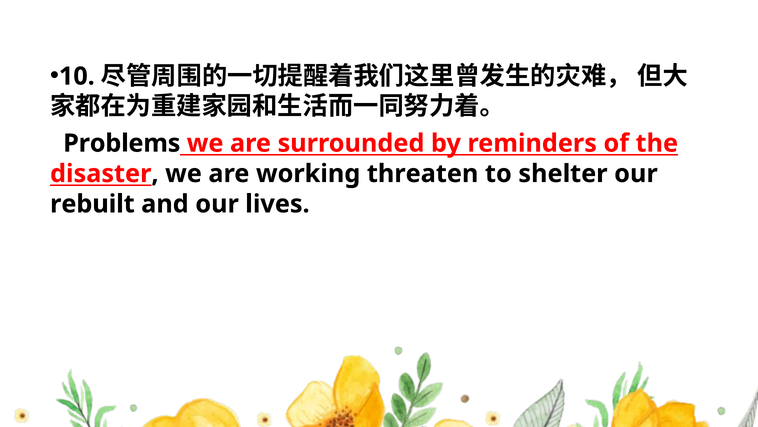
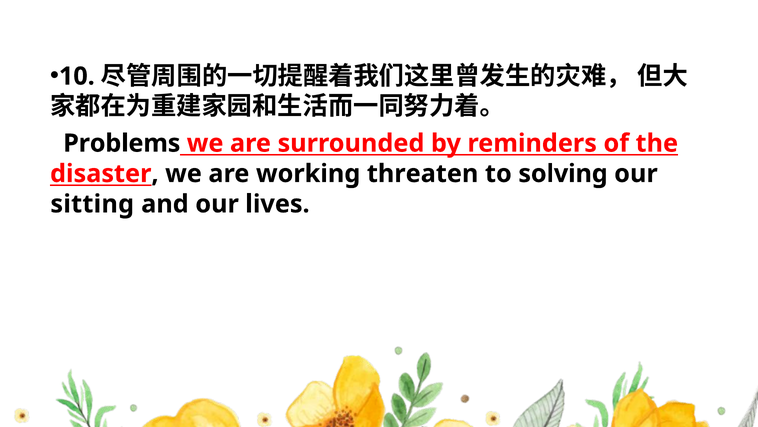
shelter: shelter -> solving
rebuilt: rebuilt -> sitting
